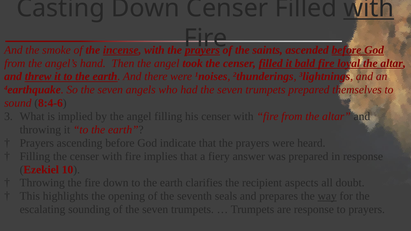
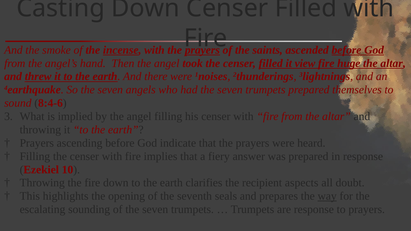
with at (369, 8) underline: present -> none
bald: bald -> view
loyal: loyal -> huge
